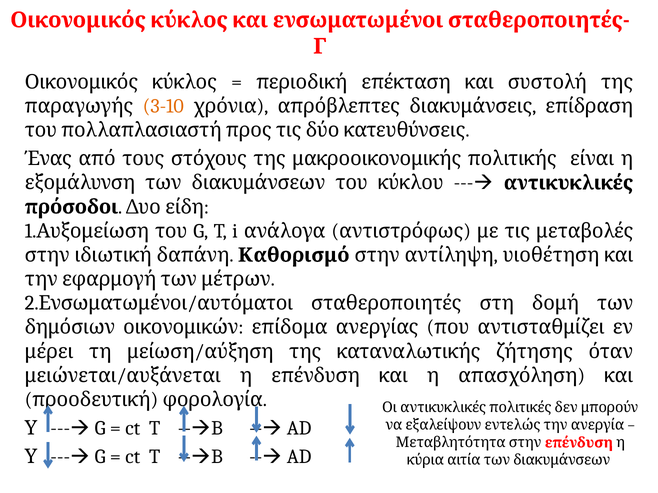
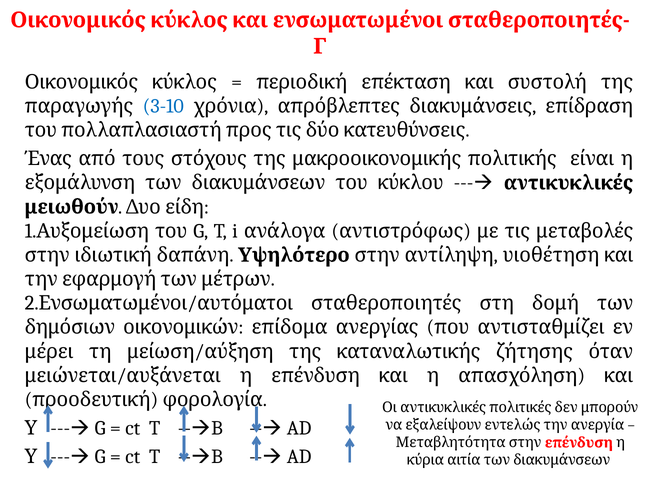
3-10 colour: orange -> blue
πρόσοδοι: πρόσοδοι -> μειωθούν
Καθορισμό: Καθορισμό -> Υψηλότερο
